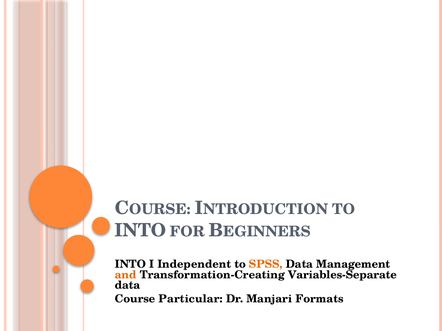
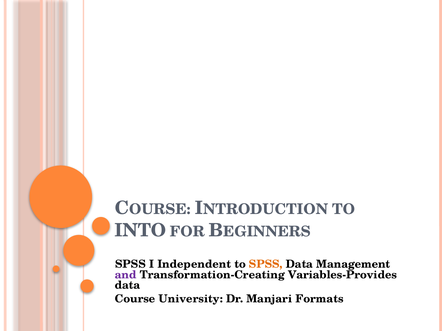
INTO at (130, 265): INTO -> SPSS
and colour: orange -> purple
Variables-Separate: Variables-Separate -> Variables-Provides
Particular: Particular -> University
